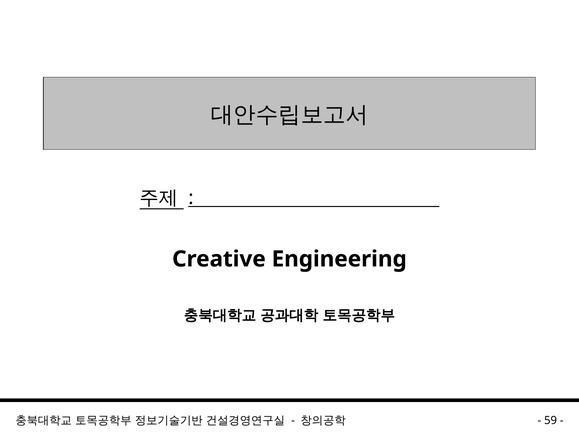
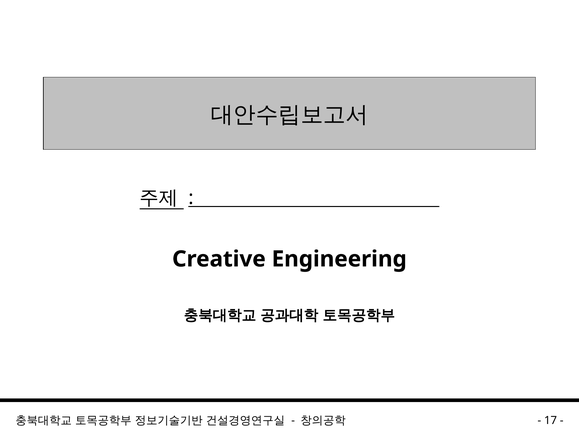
59: 59 -> 17
